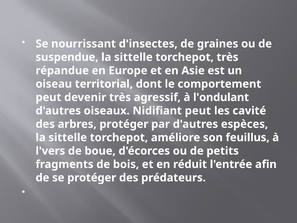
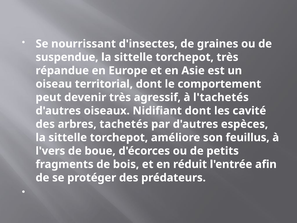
l'ondulant: l'ondulant -> l'tachetés
Nidifiant peut: peut -> dont
arbres protéger: protéger -> tachetés
